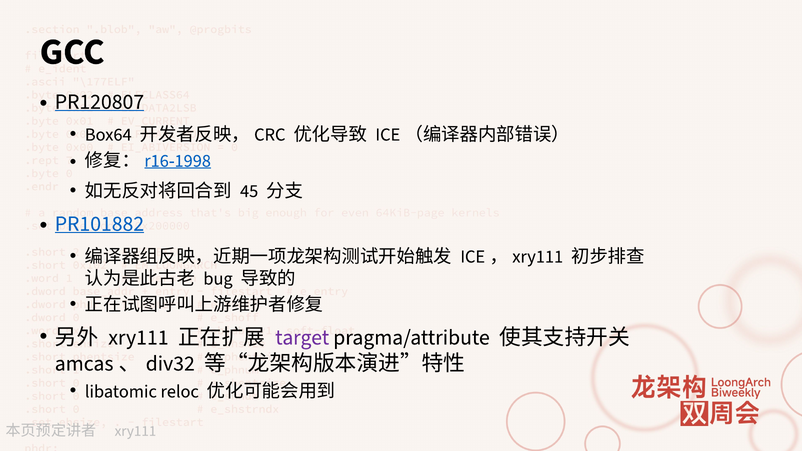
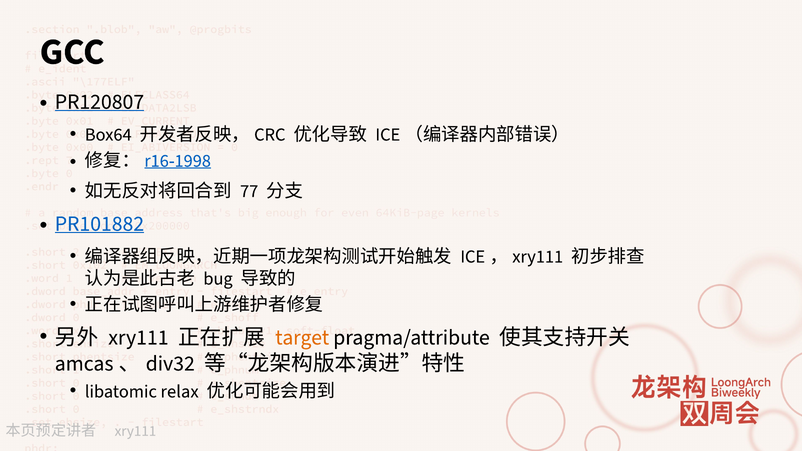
45: 45 -> 77
target colour: purple -> orange
reloc: reloc -> relax
